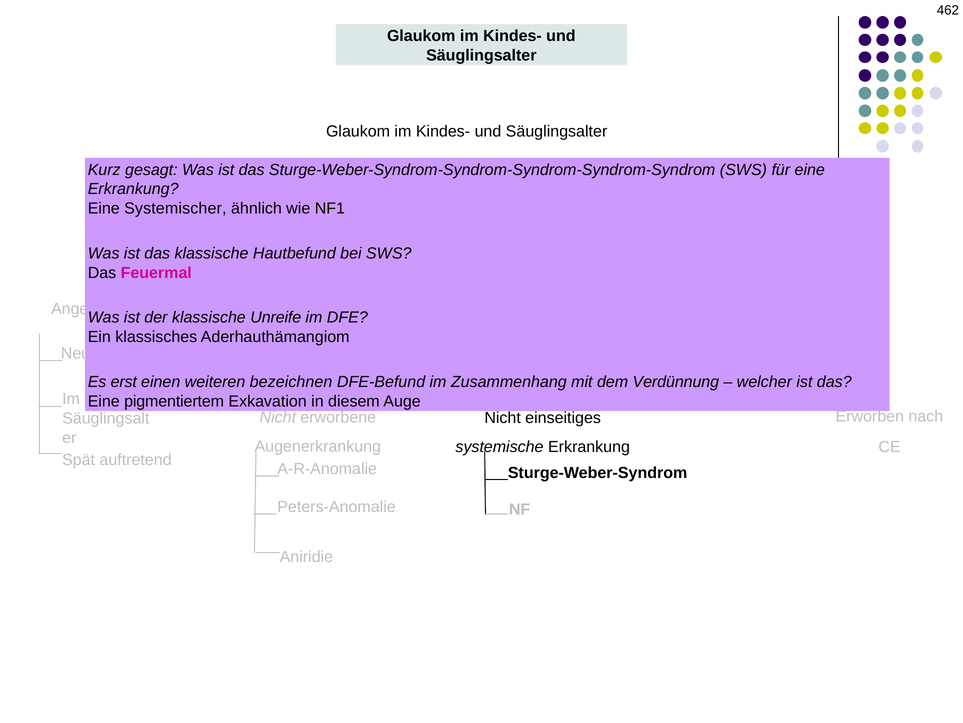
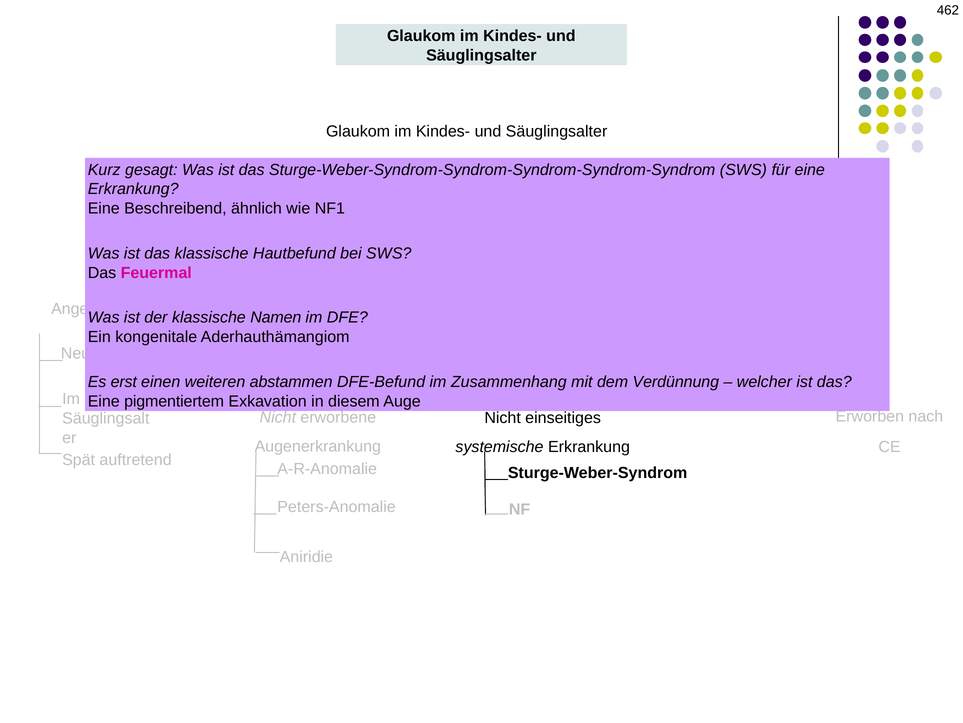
Systemischer: Systemischer -> Beschreibend
Unreife: Unreife -> Namen
klassisches: klassisches -> kongenitale
bezeichnen: bezeichnen -> abstammen
